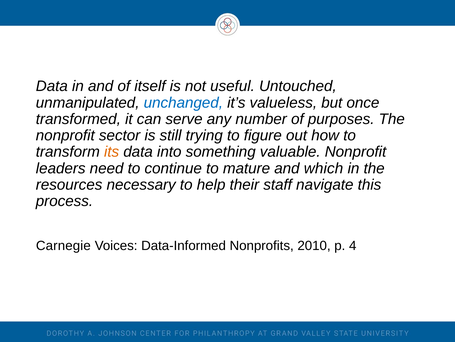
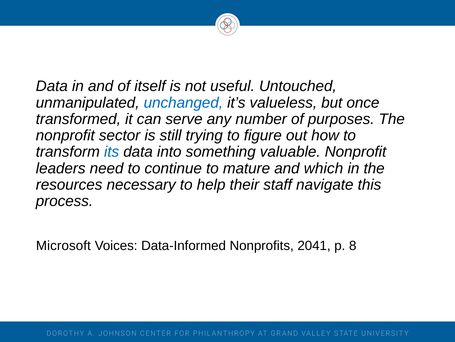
its colour: orange -> blue
Carnegie: Carnegie -> Microsoft
2010: 2010 -> 2041
4: 4 -> 8
